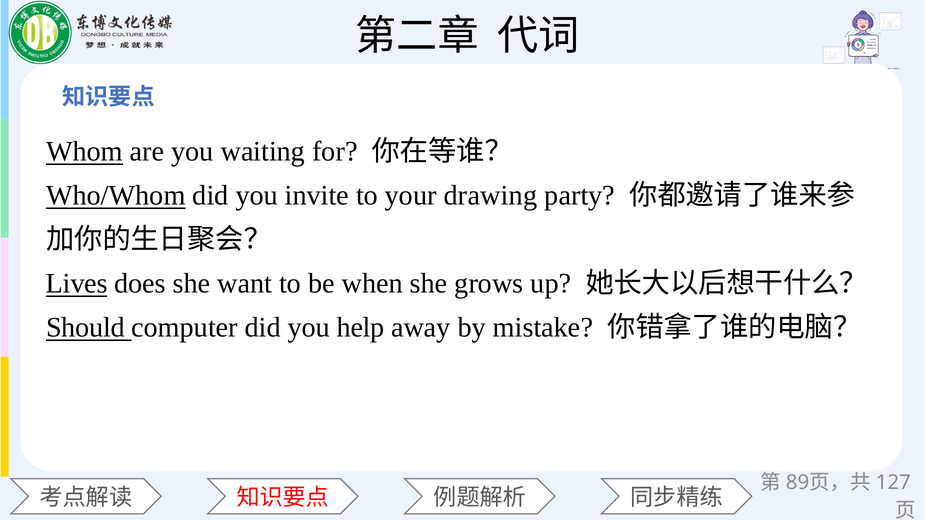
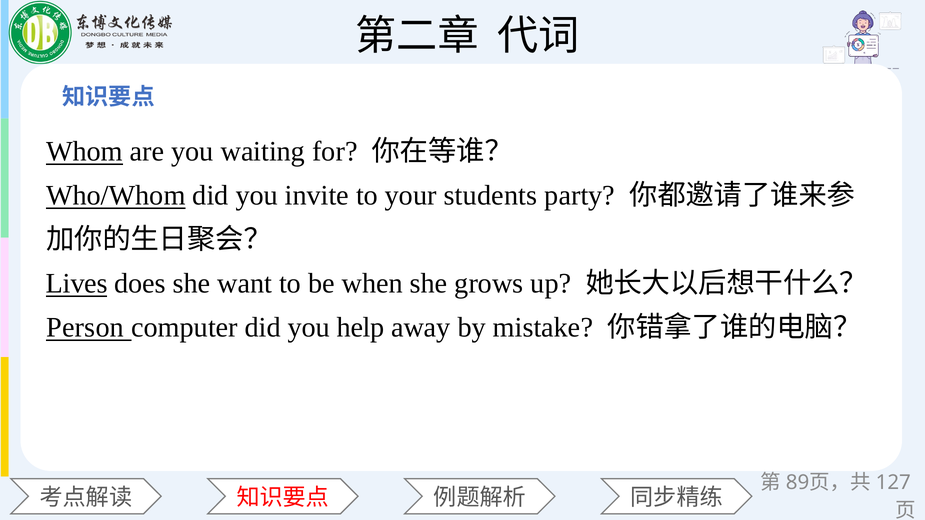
drawing: drawing -> students
Should: Should -> Person
